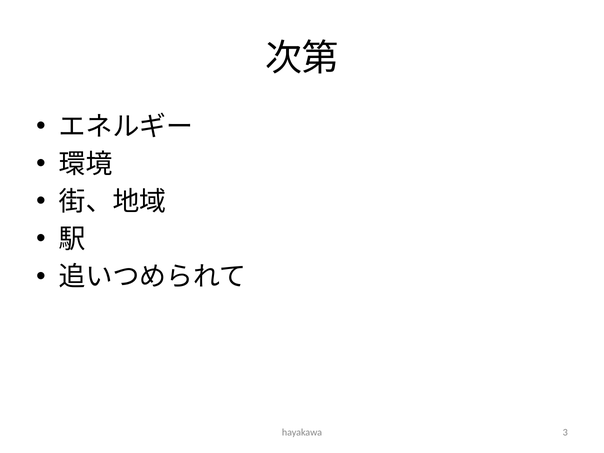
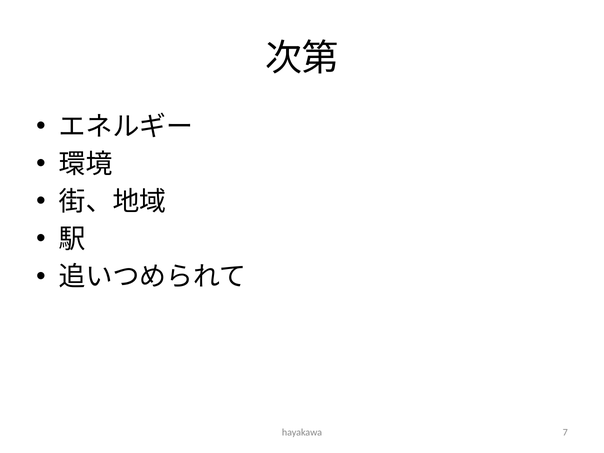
3: 3 -> 7
